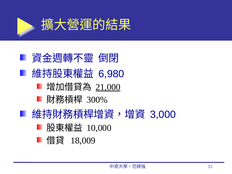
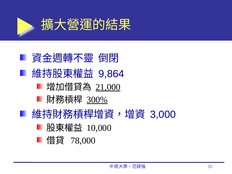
6,980: 6,980 -> 9,864
300% underline: none -> present
18,009: 18,009 -> 78,000
